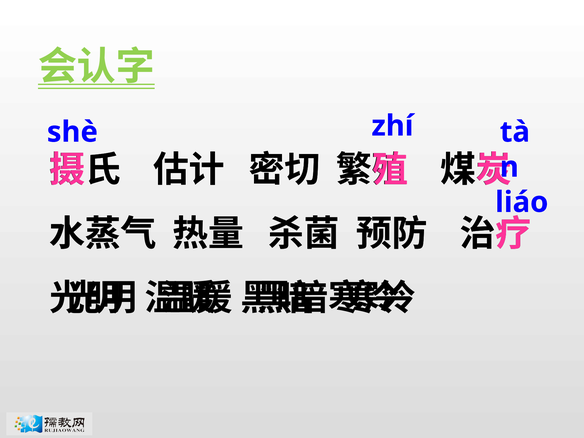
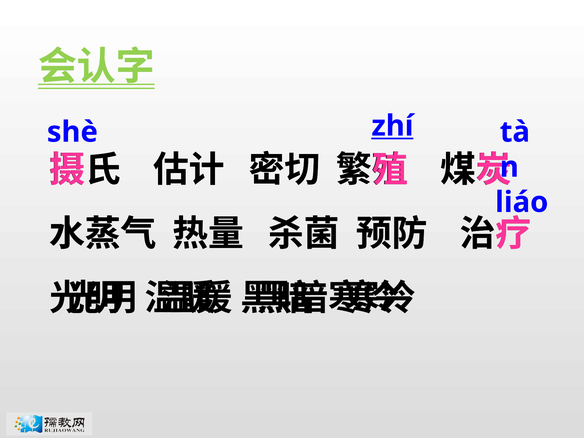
zhí underline: none -> present
